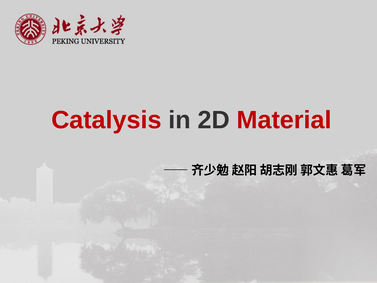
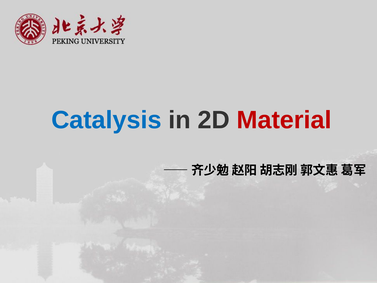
Catalysis colour: red -> blue
